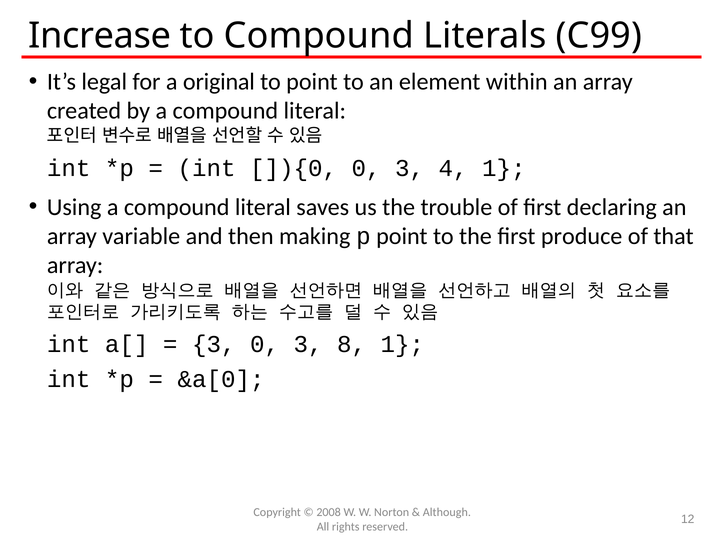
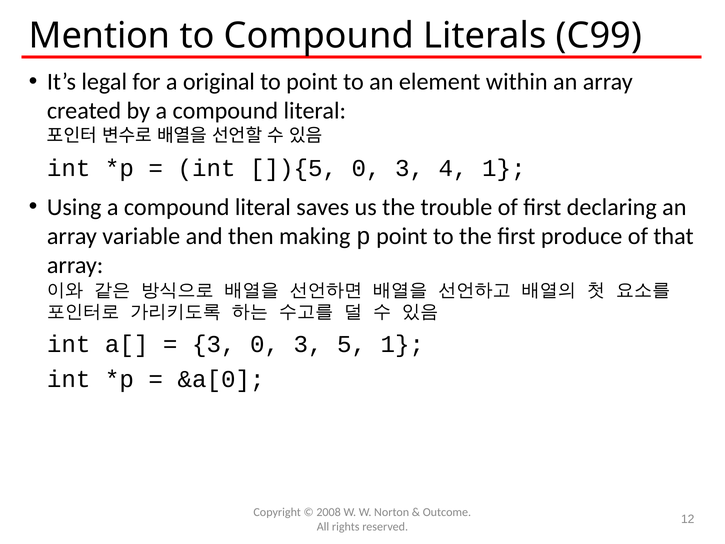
Increase: Increase -> Mention
]){0: ]){0 -> ]){5
8: 8 -> 5
Although: Although -> Outcome
